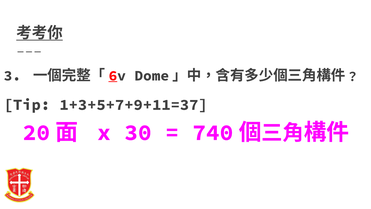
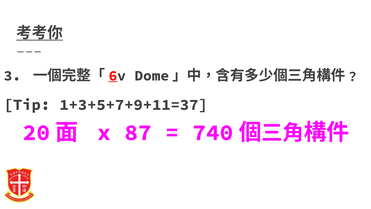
30: 30 -> 87
